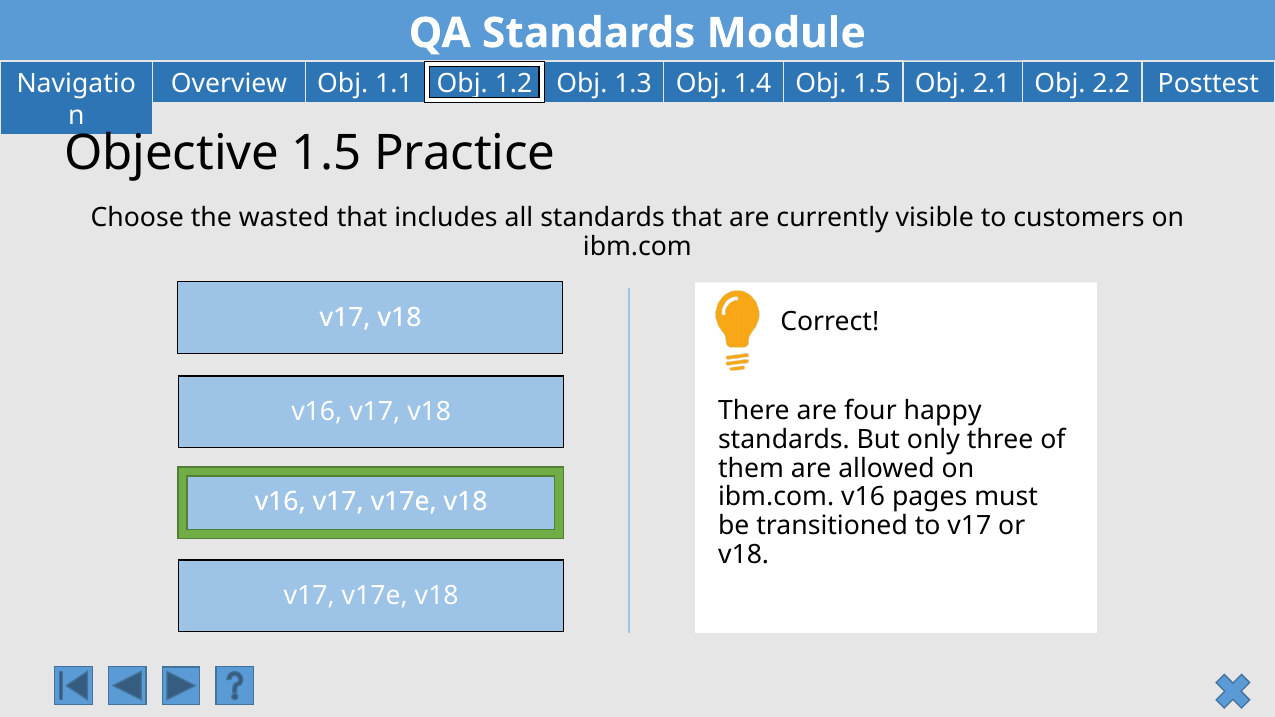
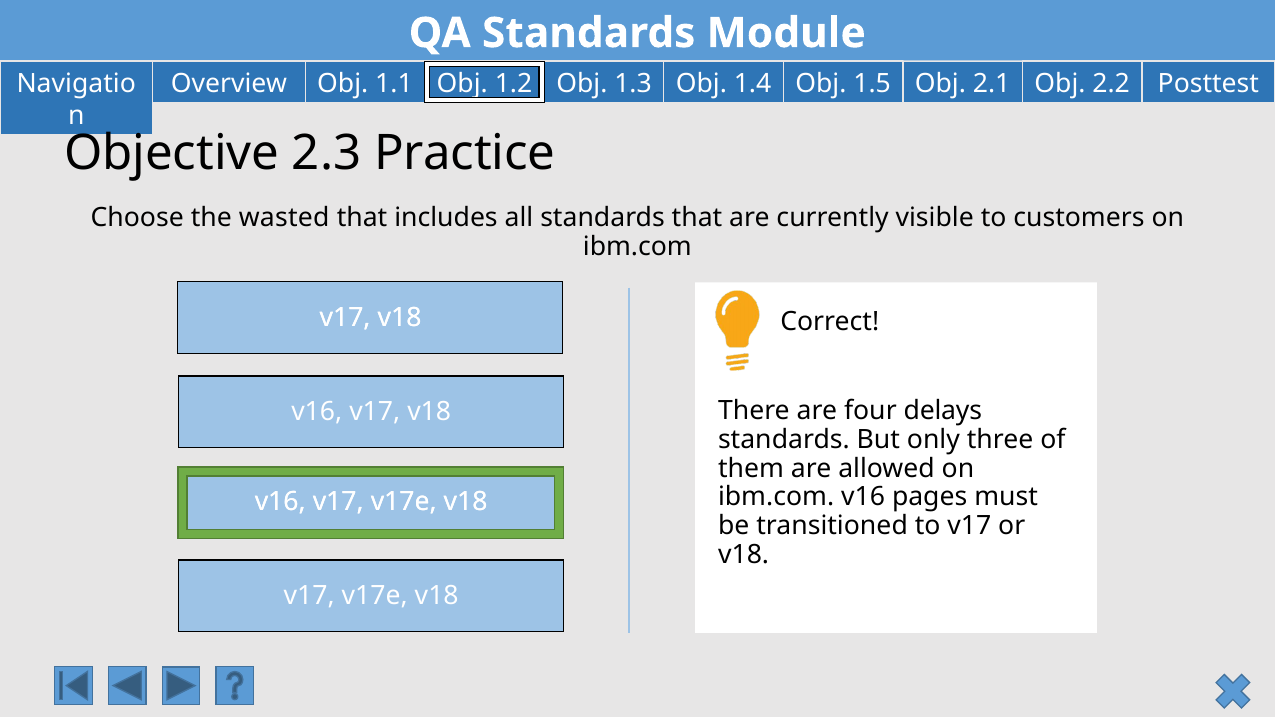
Objective 1.5: 1.5 -> 2.3
happy: happy -> delays
